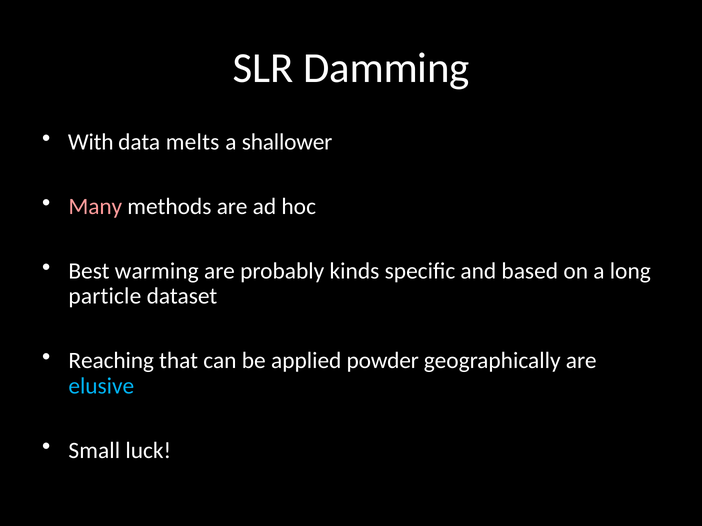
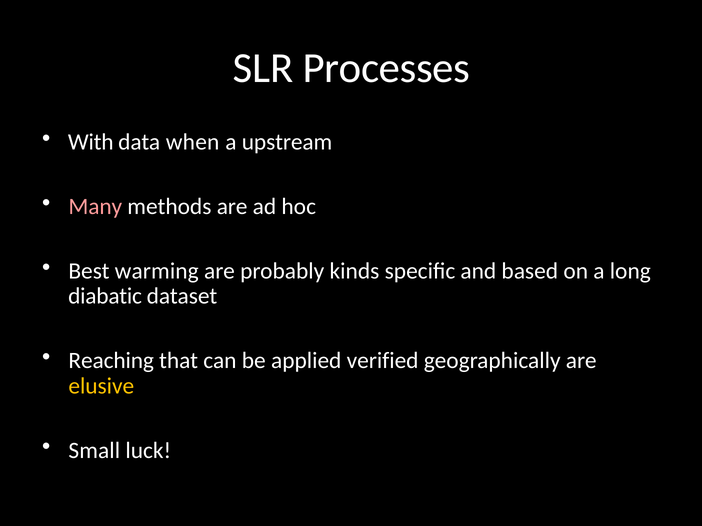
Damming: Damming -> Processes
melts: melts -> when
shallower: shallower -> upstream
particle: particle -> diabatic
powder: powder -> verified
elusive colour: light blue -> yellow
